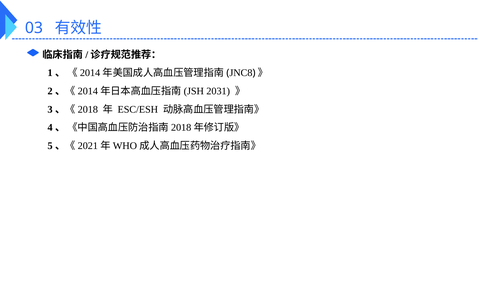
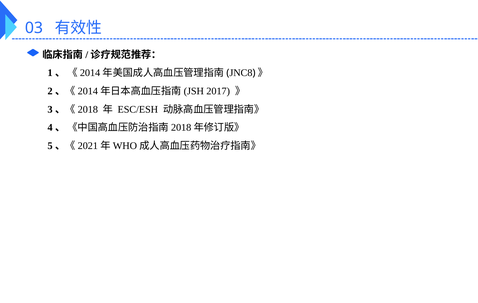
2031: 2031 -> 2017
